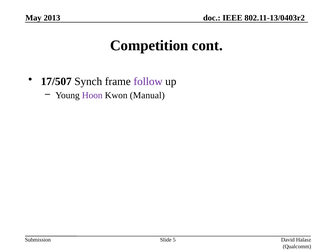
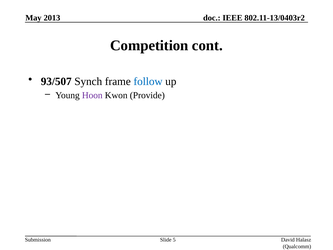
17/507: 17/507 -> 93/507
follow colour: purple -> blue
Manual: Manual -> Provide
